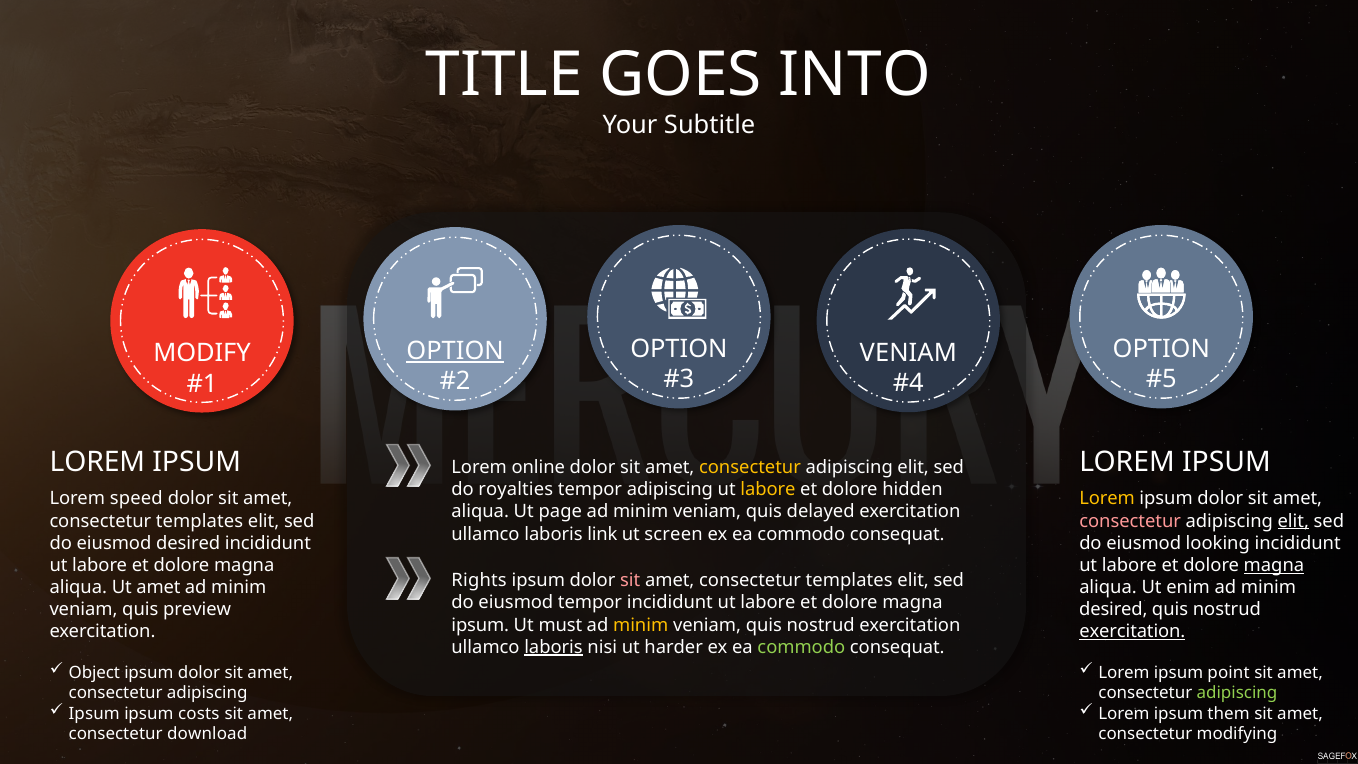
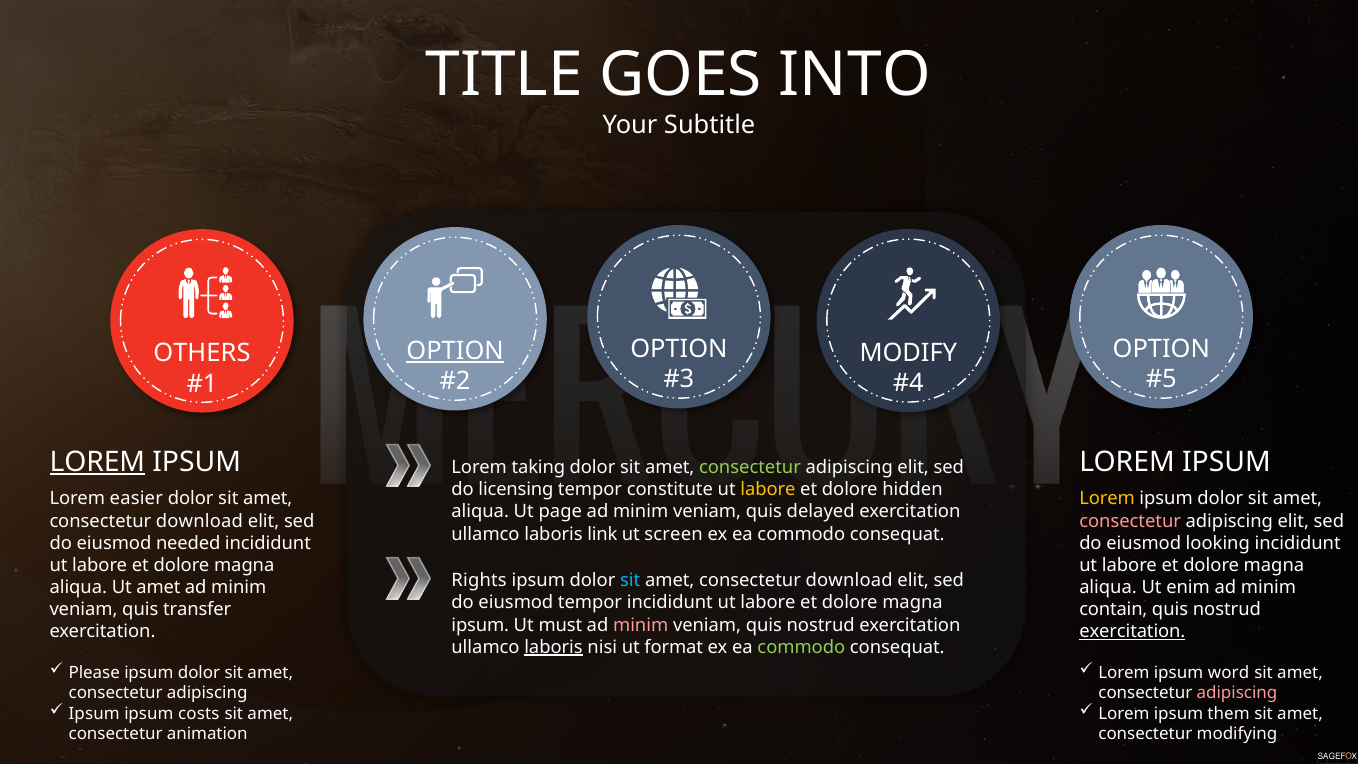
VENIAM at (908, 353): VENIAM -> MODIFY
MODIFY: MODIFY -> OTHERS
LOREM at (97, 462) underline: none -> present
online: online -> taking
consectetur at (750, 468) colour: yellow -> light green
royalties: royalties -> licensing
tempor adipiscing: adipiscing -> constitute
speed: speed -> easier
templates at (200, 521): templates -> download
elit at (1293, 521) underline: present -> none
eiusmod desired: desired -> needed
magna at (1274, 565) underline: present -> none
sit at (630, 581) colour: pink -> light blue
templates at (849, 581): templates -> download
preview: preview -> transfer
desired at (1113, 609): desired -> contain
minim at (641, 625) colour: yellow -> pink
harder: harder -> format
Object: Object -> Please
point: point -> word
adipiscing at (1237, 693) colour: light green -> pink
download: download -> animation
